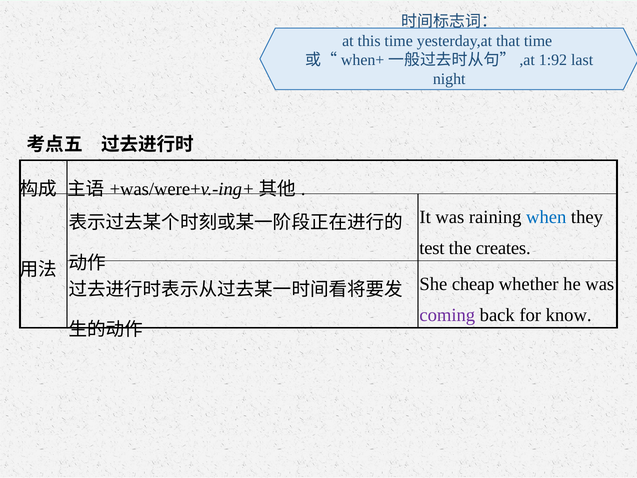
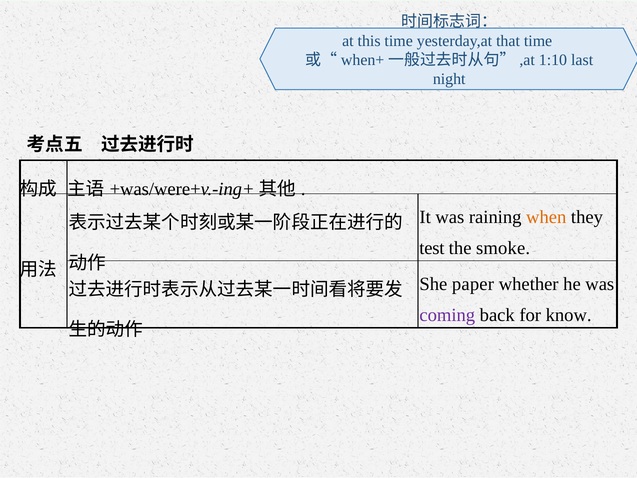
1:92: 1:92 -> 1:10
when colour: blue -> orange
creates: creates -> smoke
cheap: cheap -> paper
